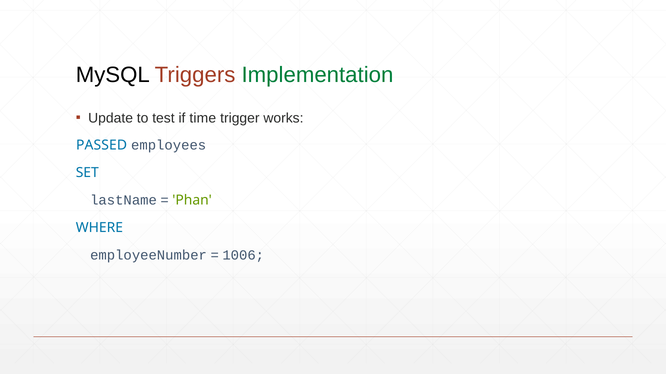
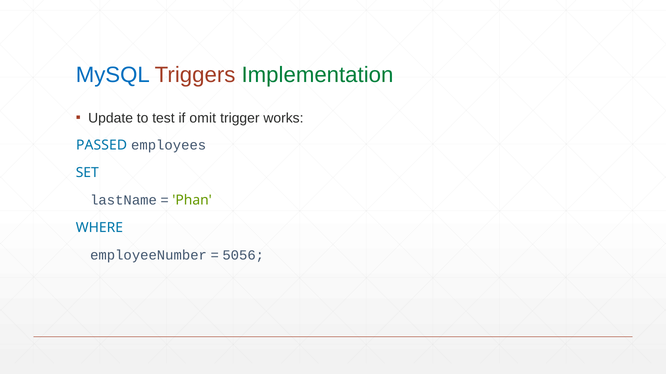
MySQL colour: black -> blue
time: time -> omit
1006: 1006 -> 5056
